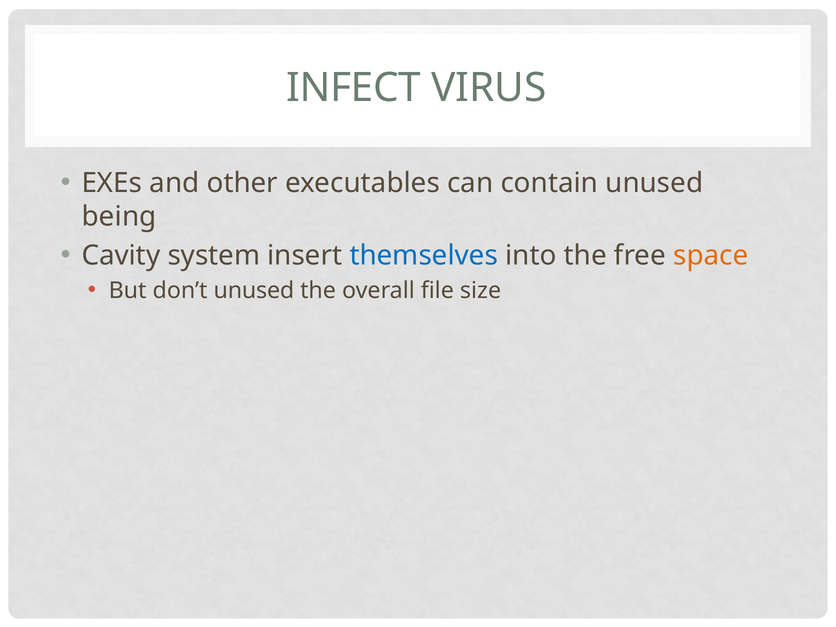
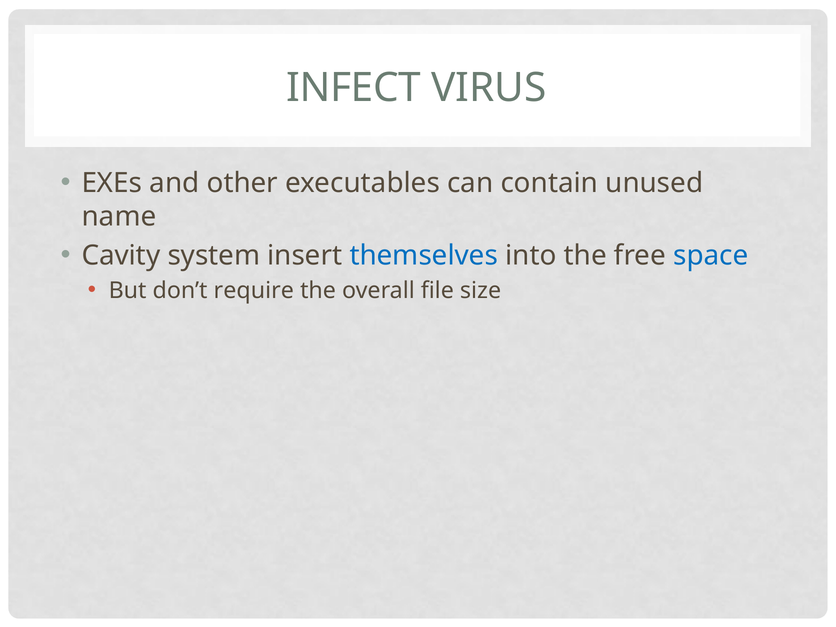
being: being -> name
space colour: orange -> blue
don’t unused: unused -> require
